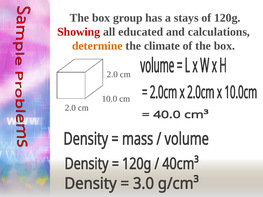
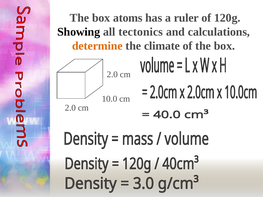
group: group -> atoms
stays: stays -> ruler
Showing colour: red -> black
educated: educated -> tectonics
